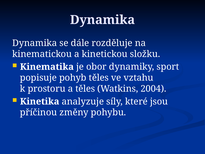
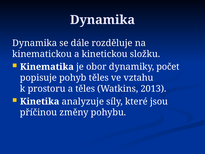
sport: sport -> počet
2004: 2004 -> 2013
